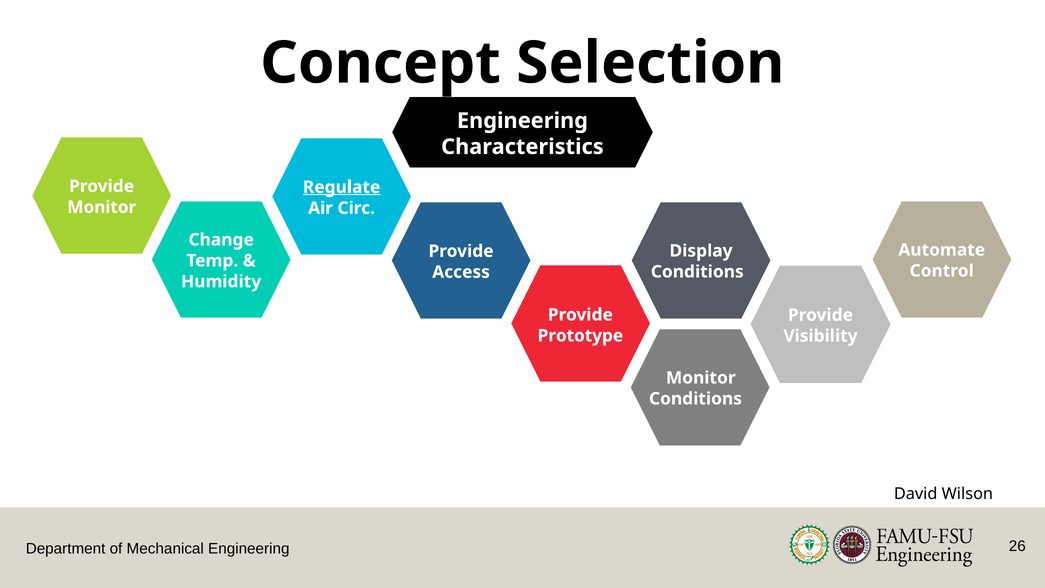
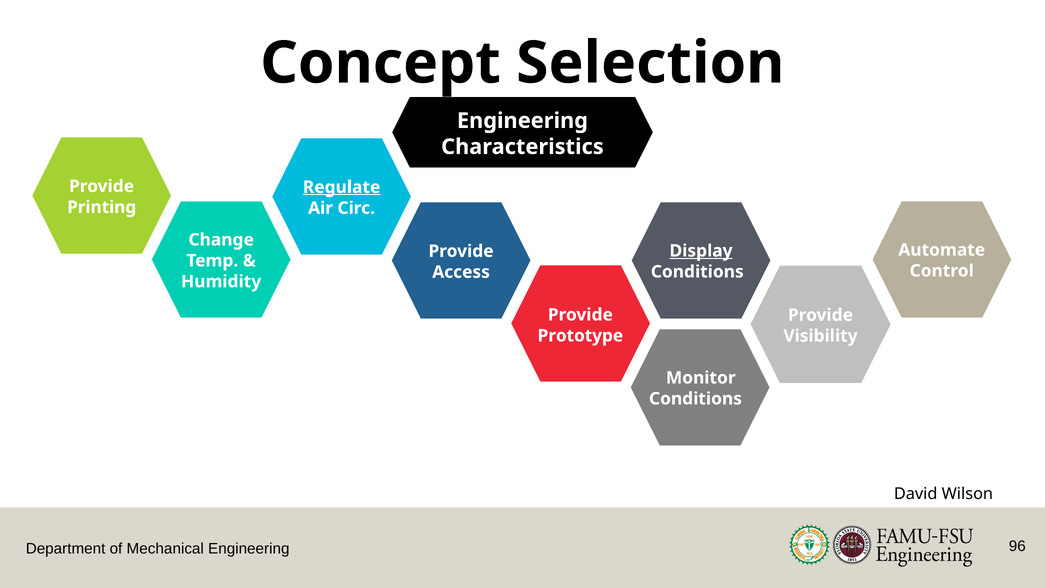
Monitor at (102, 207): Monitor -> Printing
Display underline: none -> present
26: 26 -> 96
